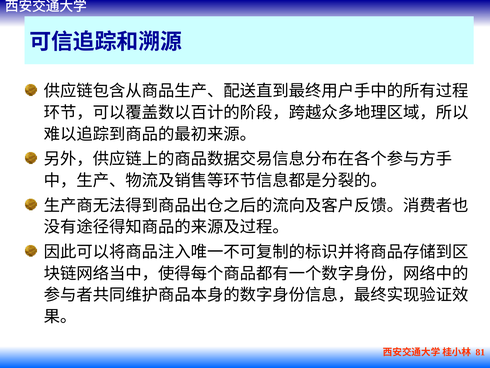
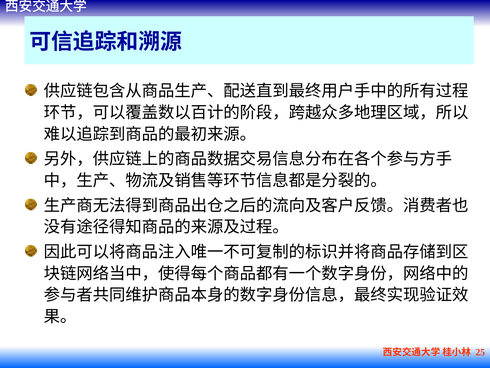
81: 81 -> 25
